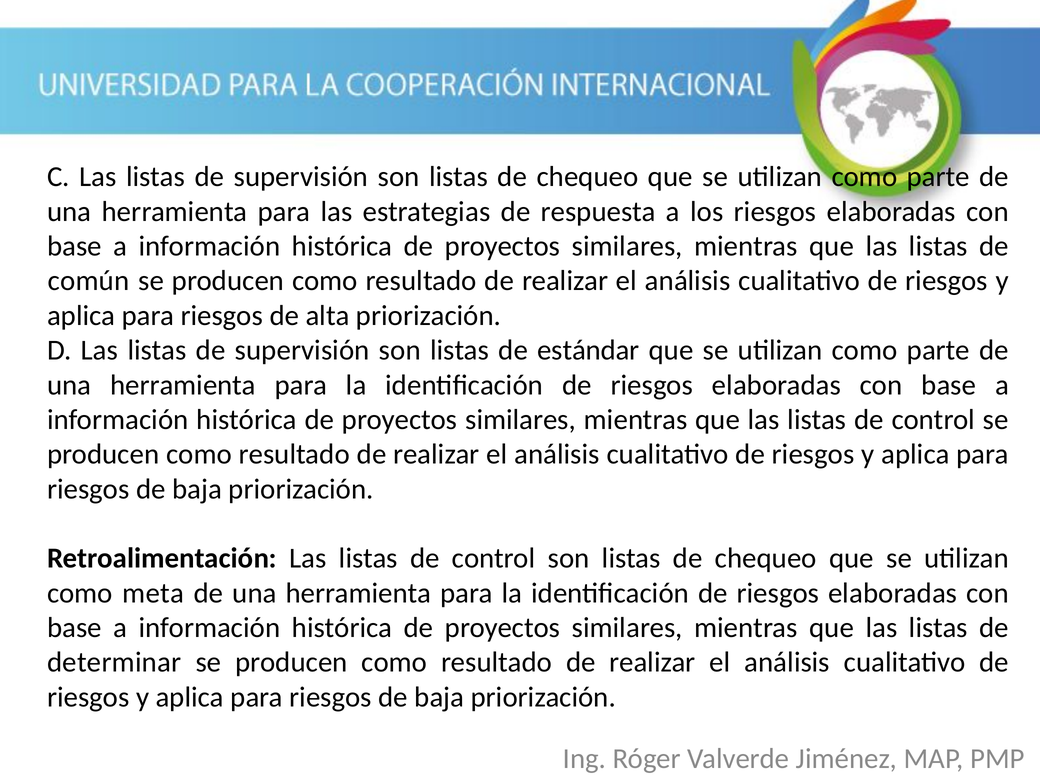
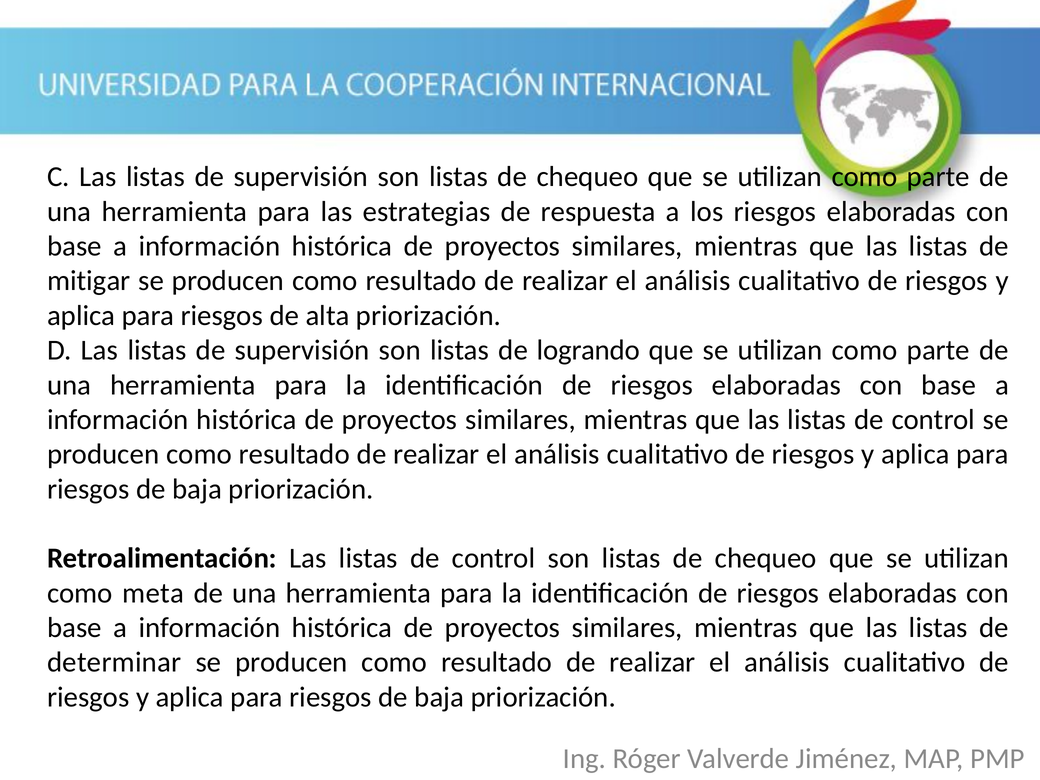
común: común -> mitigar
estándar: estándar -> logrando
